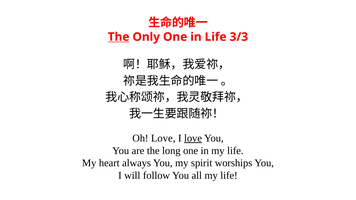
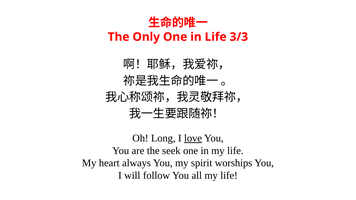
The at (119, 37) underline: present -> none
Oh Love: Love -> Long
long: long -> seek
